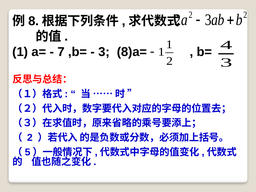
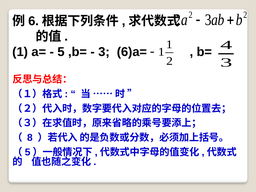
8: 8 -> 6
7 at (61, 52): 7 -> 5
8)a=: 8)a= -> 6)a=
2 at (30, 138): 2 -> 8
